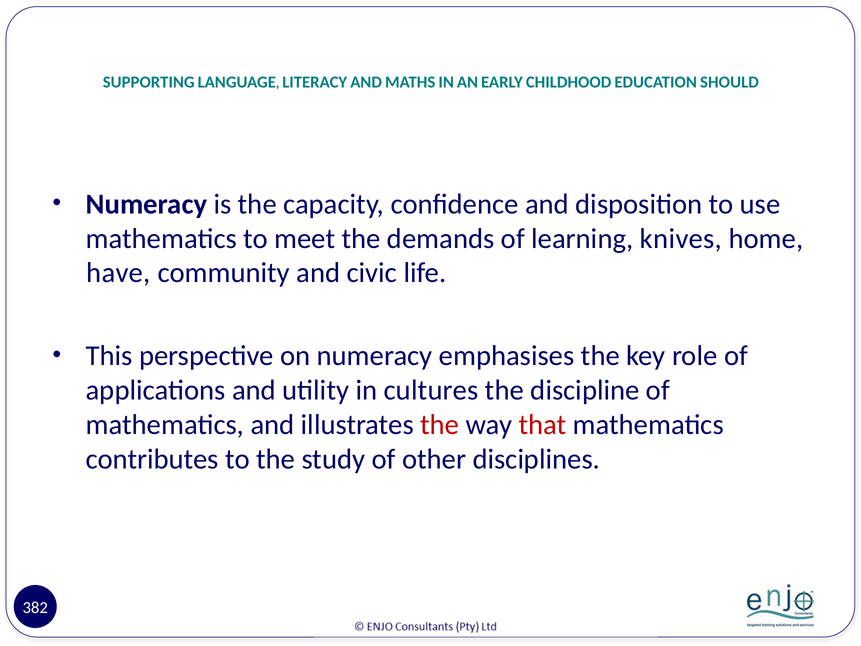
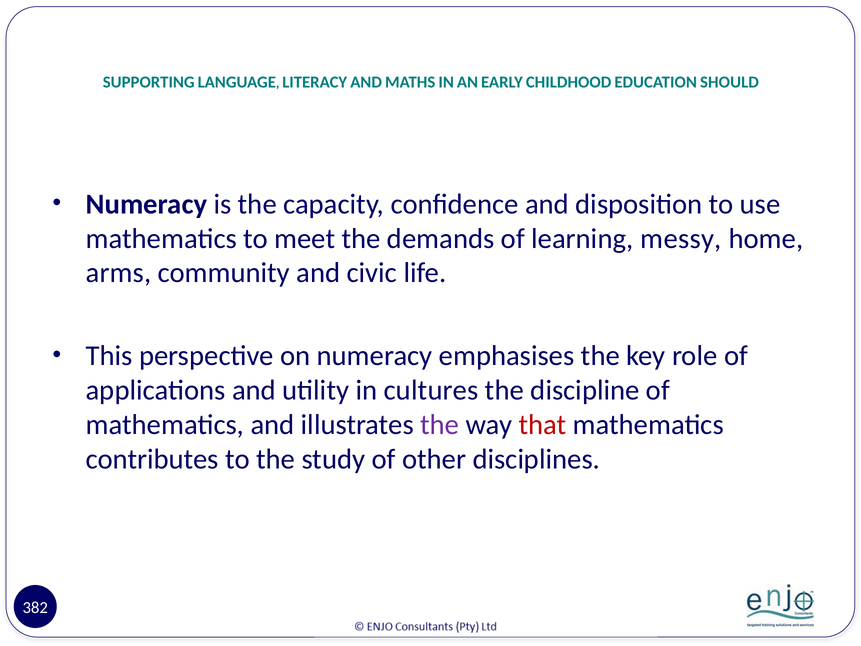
knives: knives -> messy
have: have -> arms
the at (440, 425) colour: red -> purple
